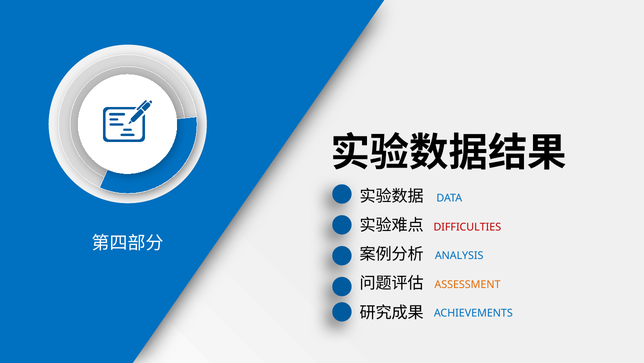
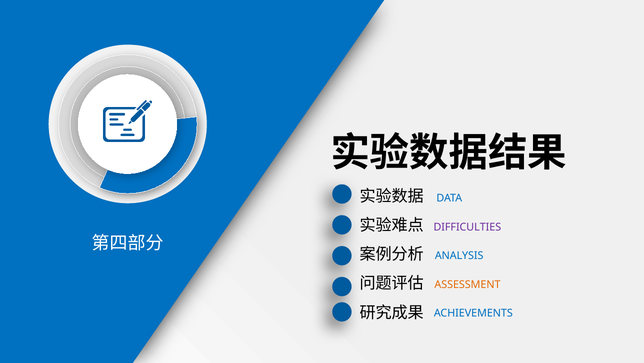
DIFFICULTIES colour: red -> purple
